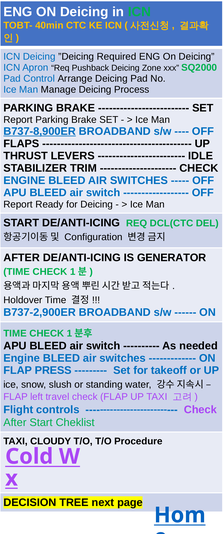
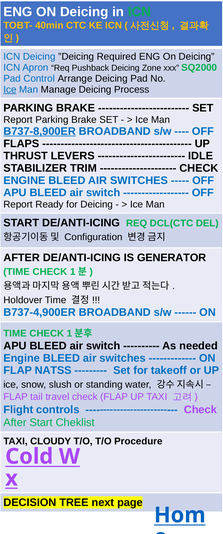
Ice at (10, 89) underline: none -> present
B737-2,900ER: B737-2,900ER -> B737-4,900ER
PRESS: PRESS -> NATSS
left: left -> tail
